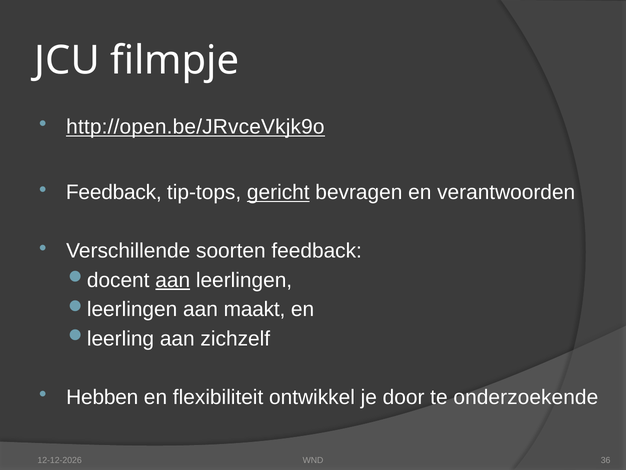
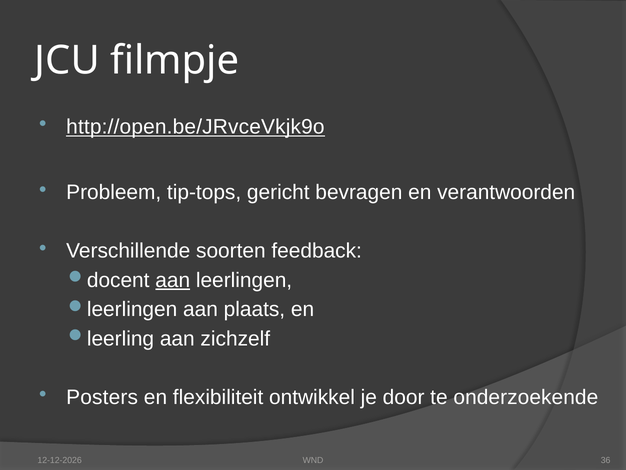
Feedback at (114, 192): Feedback -> Probleem
gericht underline: present -> none
maakt: maakt -> plaats
Hebben: Hebben -> Posters
